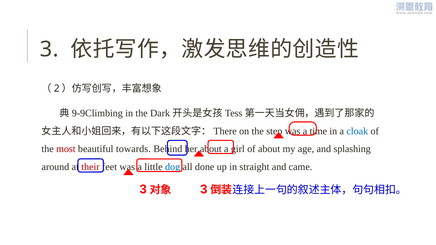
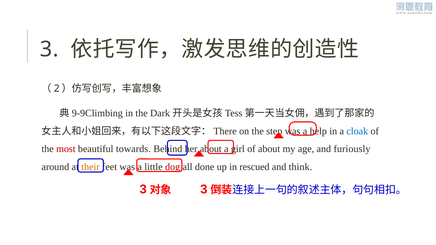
time: time -> help
splashing: splashing -> furiously
their colour: red -> orange
dog colour: blue -> red
straight: straight -> rescued
came: came -> think
